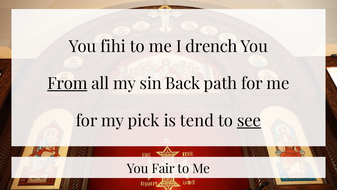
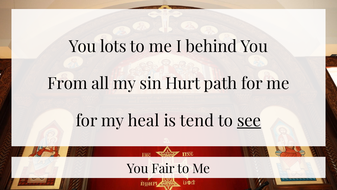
fihi: fihi -> lots
drench: drench -> behind
From underline: present -> none
Back: Back -> Hurt
pick: pick -> heal
